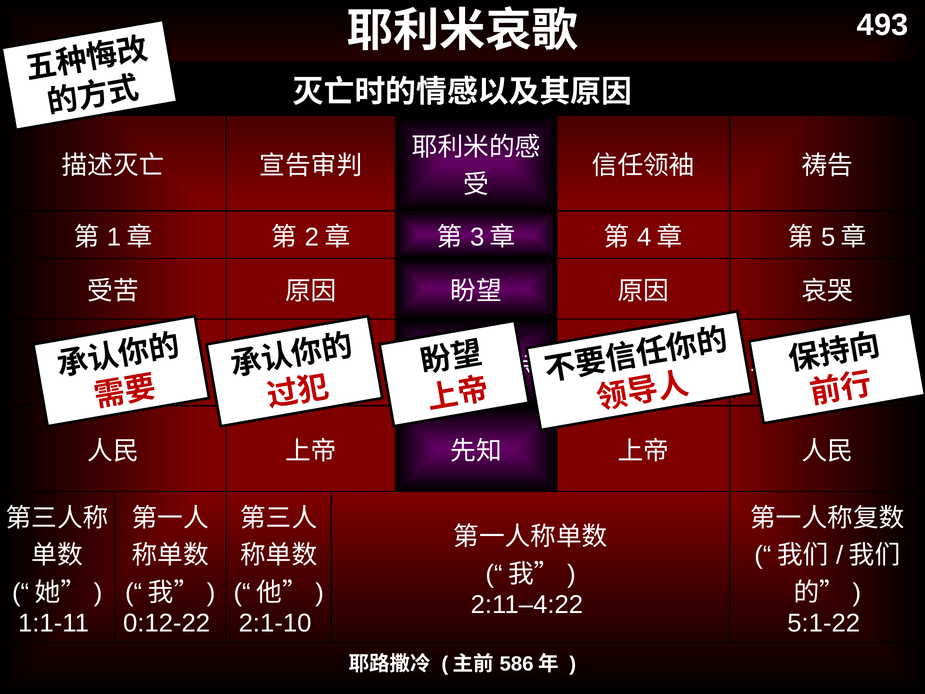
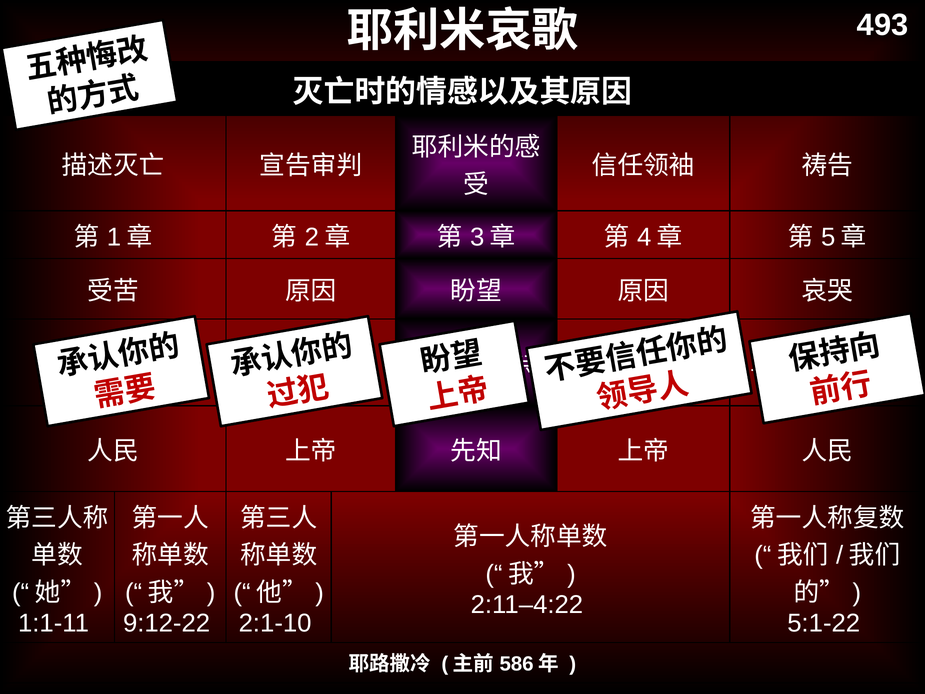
0:12-22: 0:12-22 -> 9:12-22
